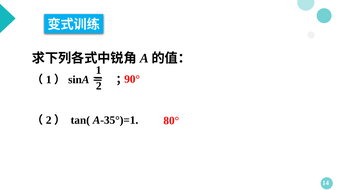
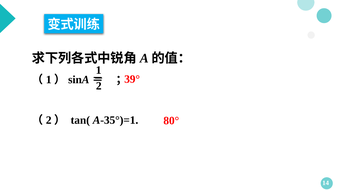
90°: 90° -> 39°
